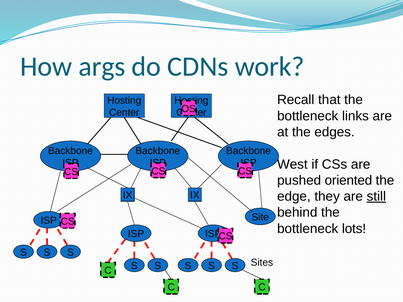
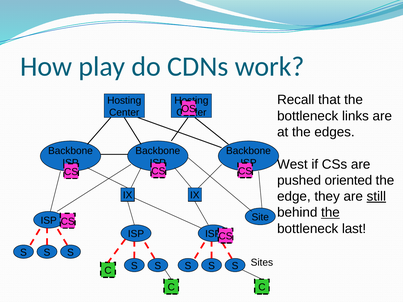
args: args -> play
the at (330, 213) underline: none -> present
lots: lots -> last
